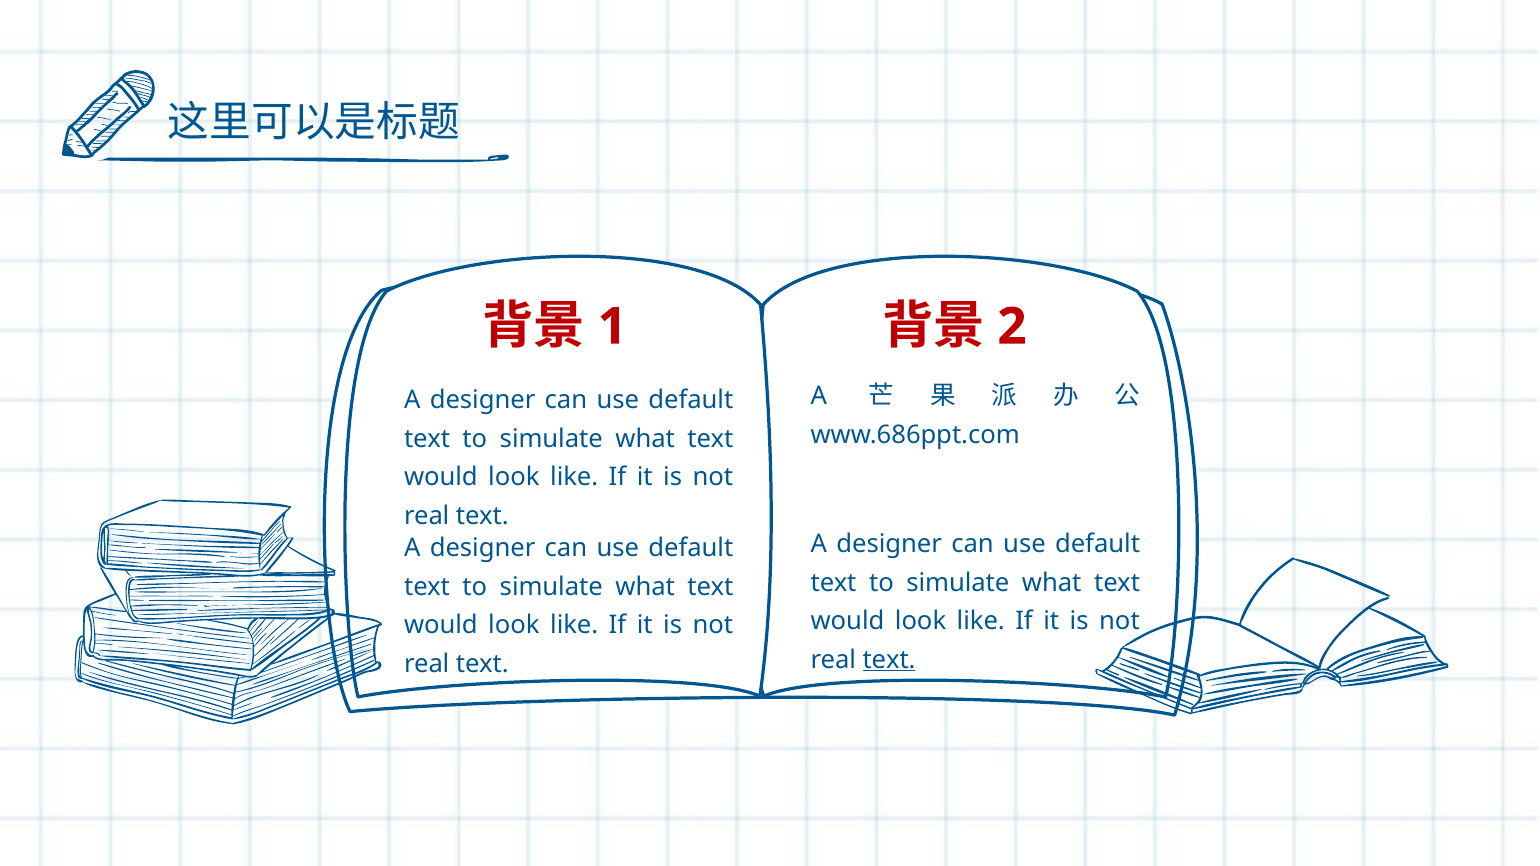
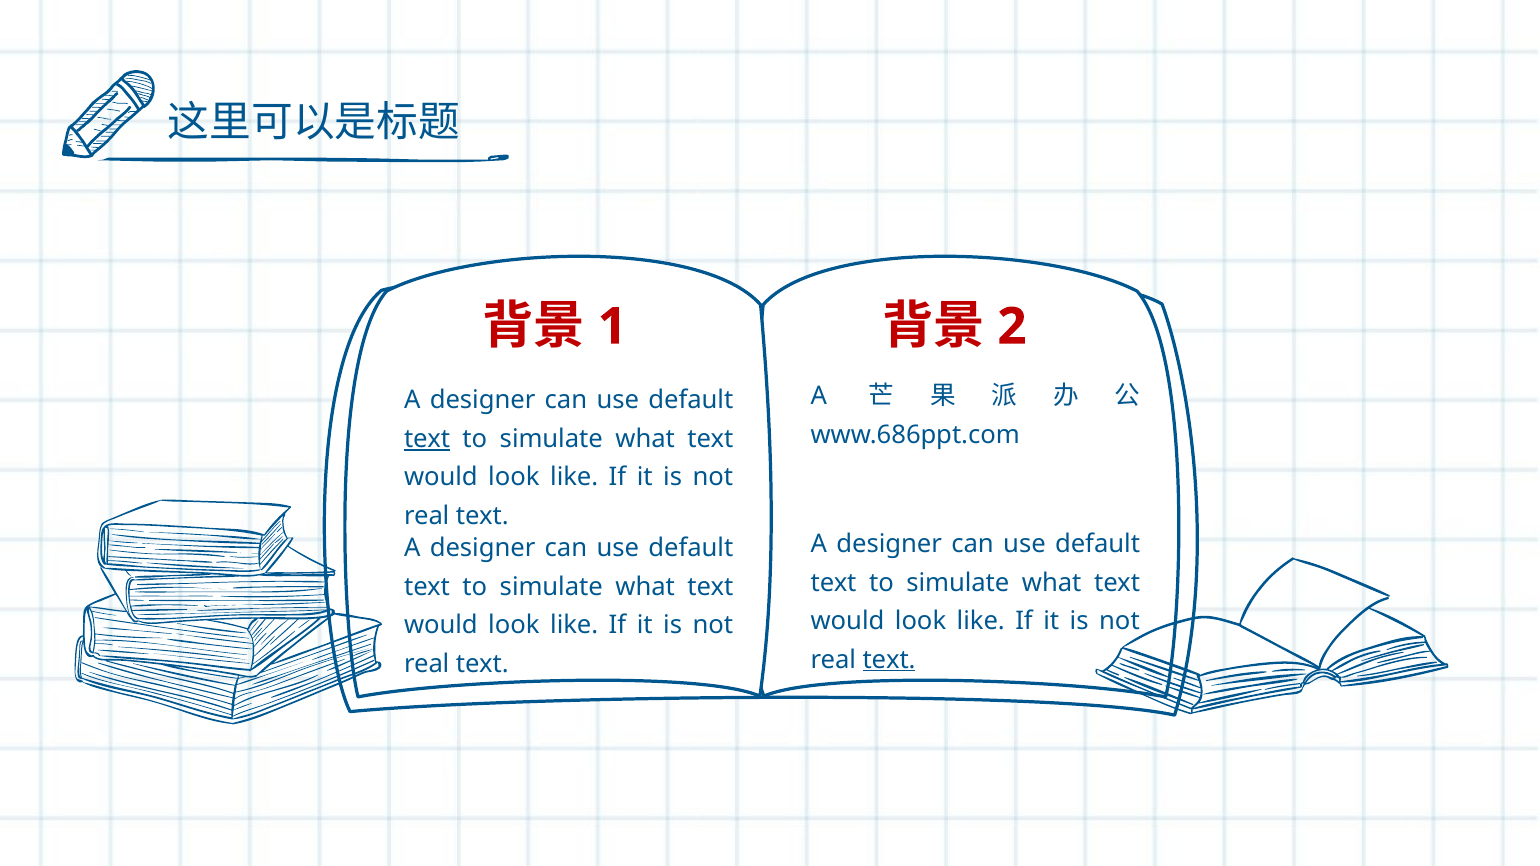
text at (427, 439) underline: none -> present
